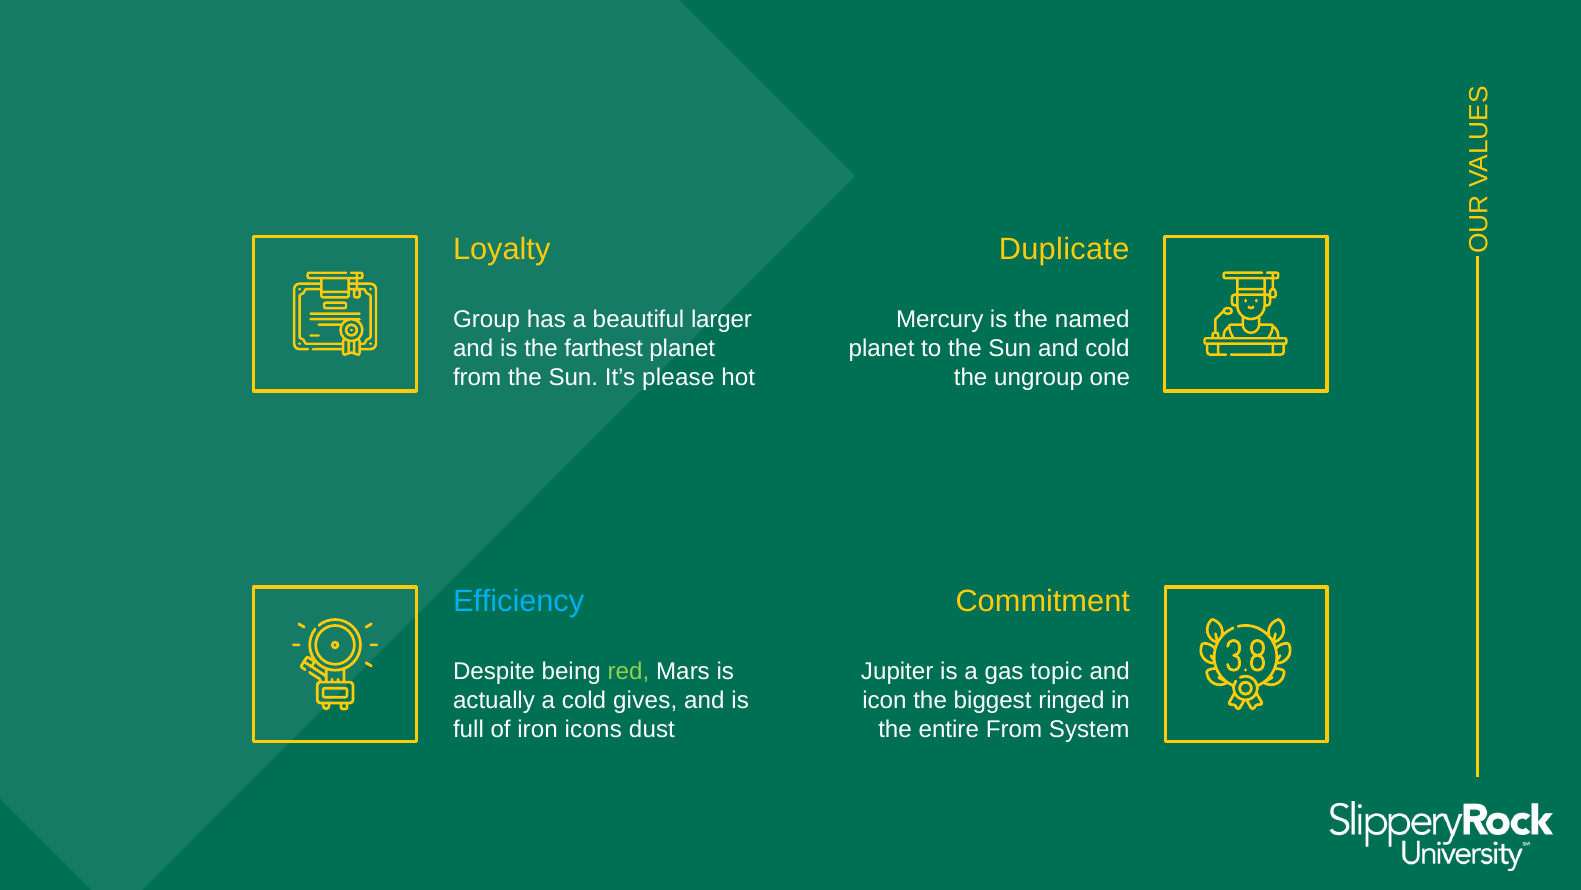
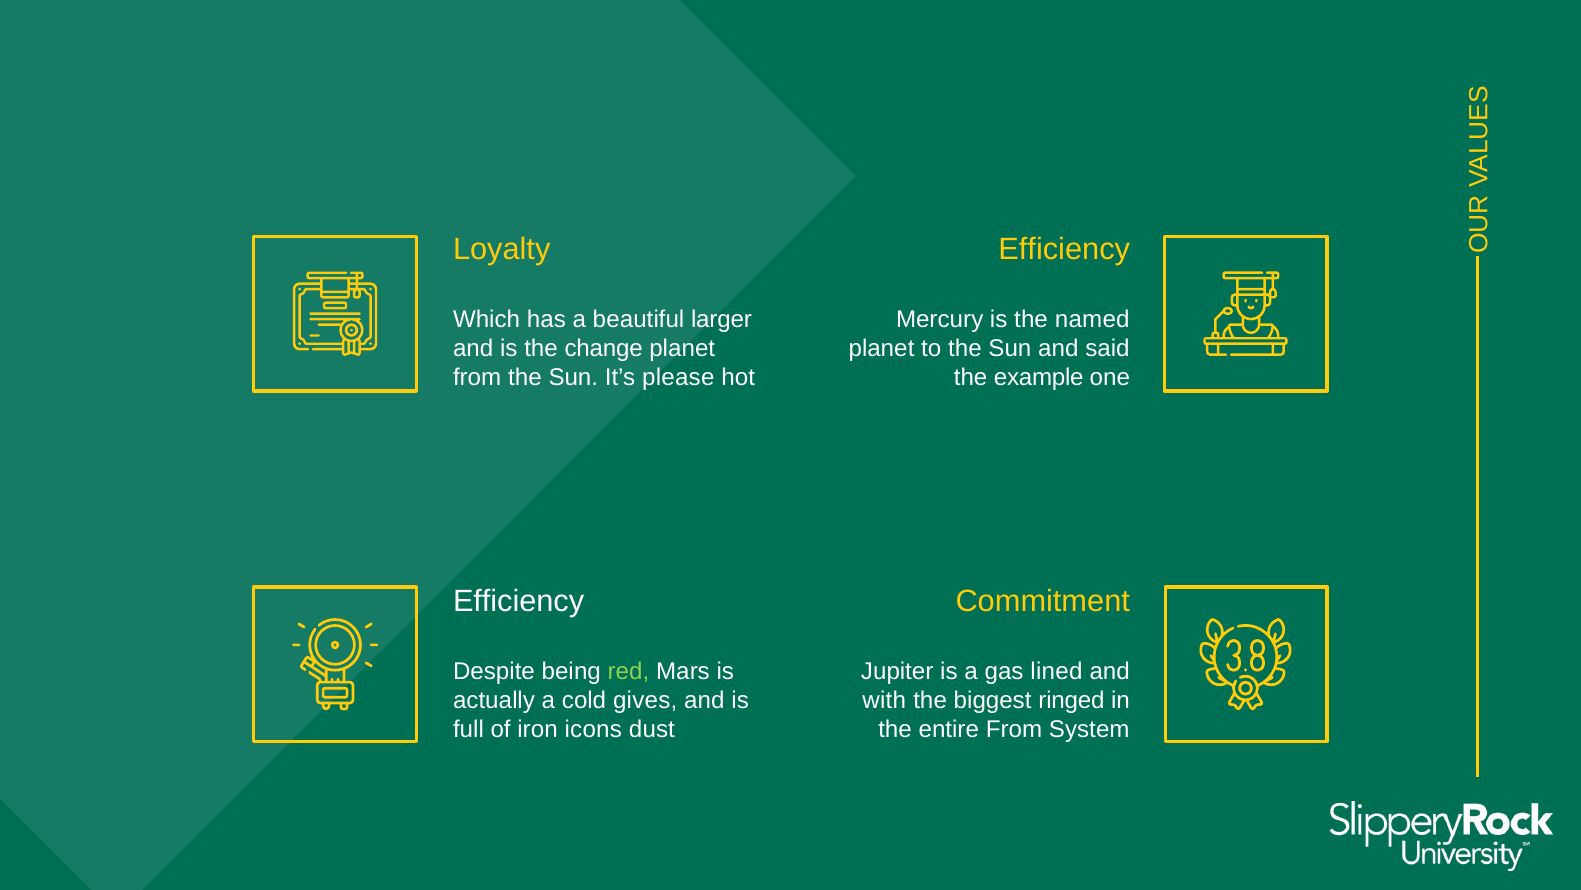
Duplicate at (1064, 249): Duplicate -> Efficiency
Group: Group -> Which
farthest: farthest -> change
and cold: cold -> said
ungroup: ungroup -> example
Efficiency at (519, 601) colour: light blue -> white
topic: topic -> lined
icon: icon -> with
